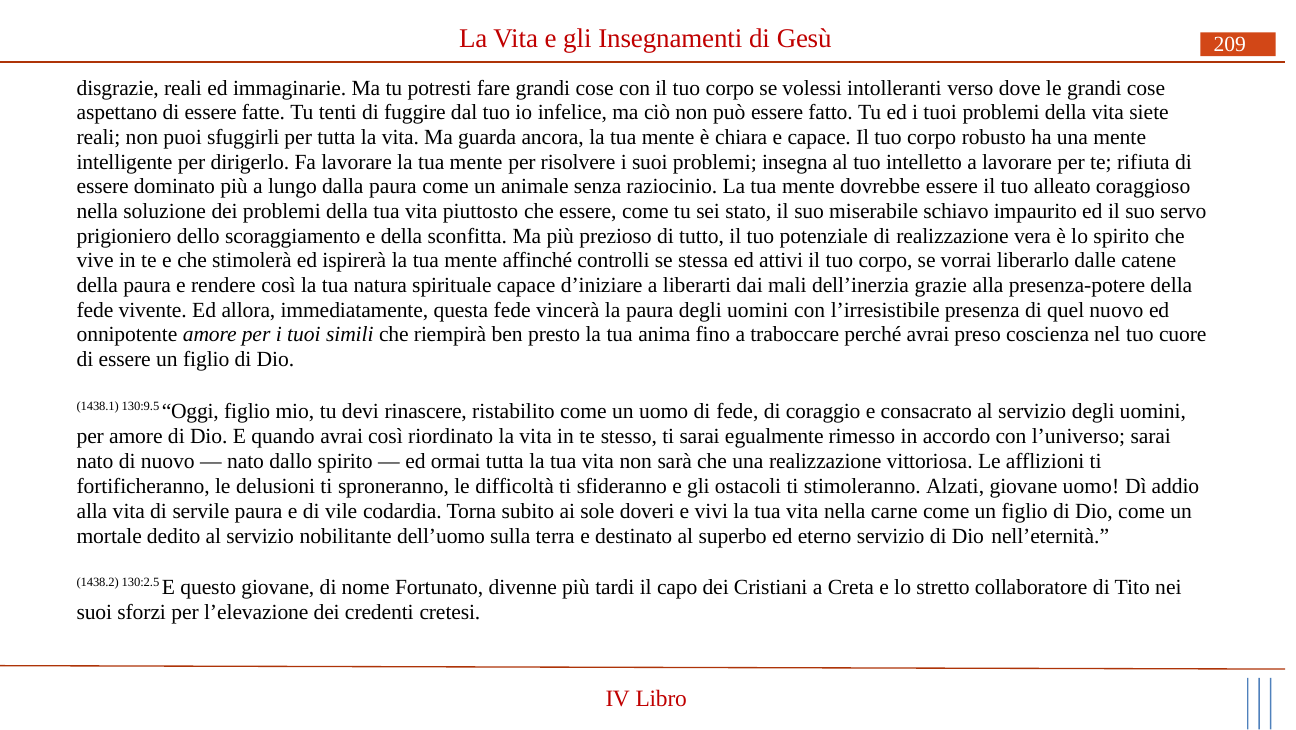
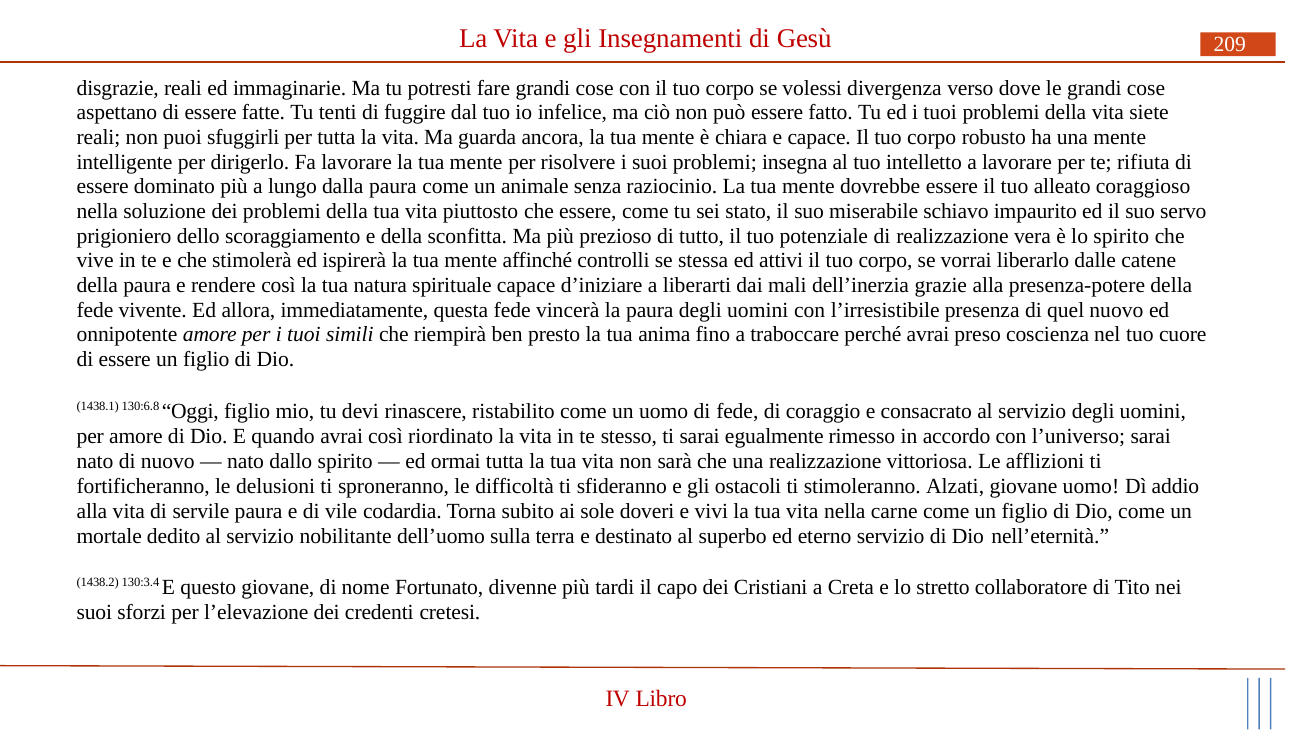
intolleranti: intolleranti -> divergenza
130:9.5: 130:9.5 -> 130:6.8
130:2.5: 130:2.5 -> 130:3.4
